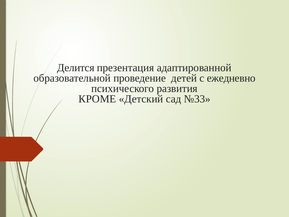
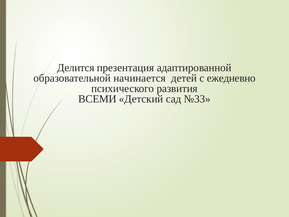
проведение: проведение -> начинается
КРОМЕ: КРОМЕ -> ВСЕМИ
